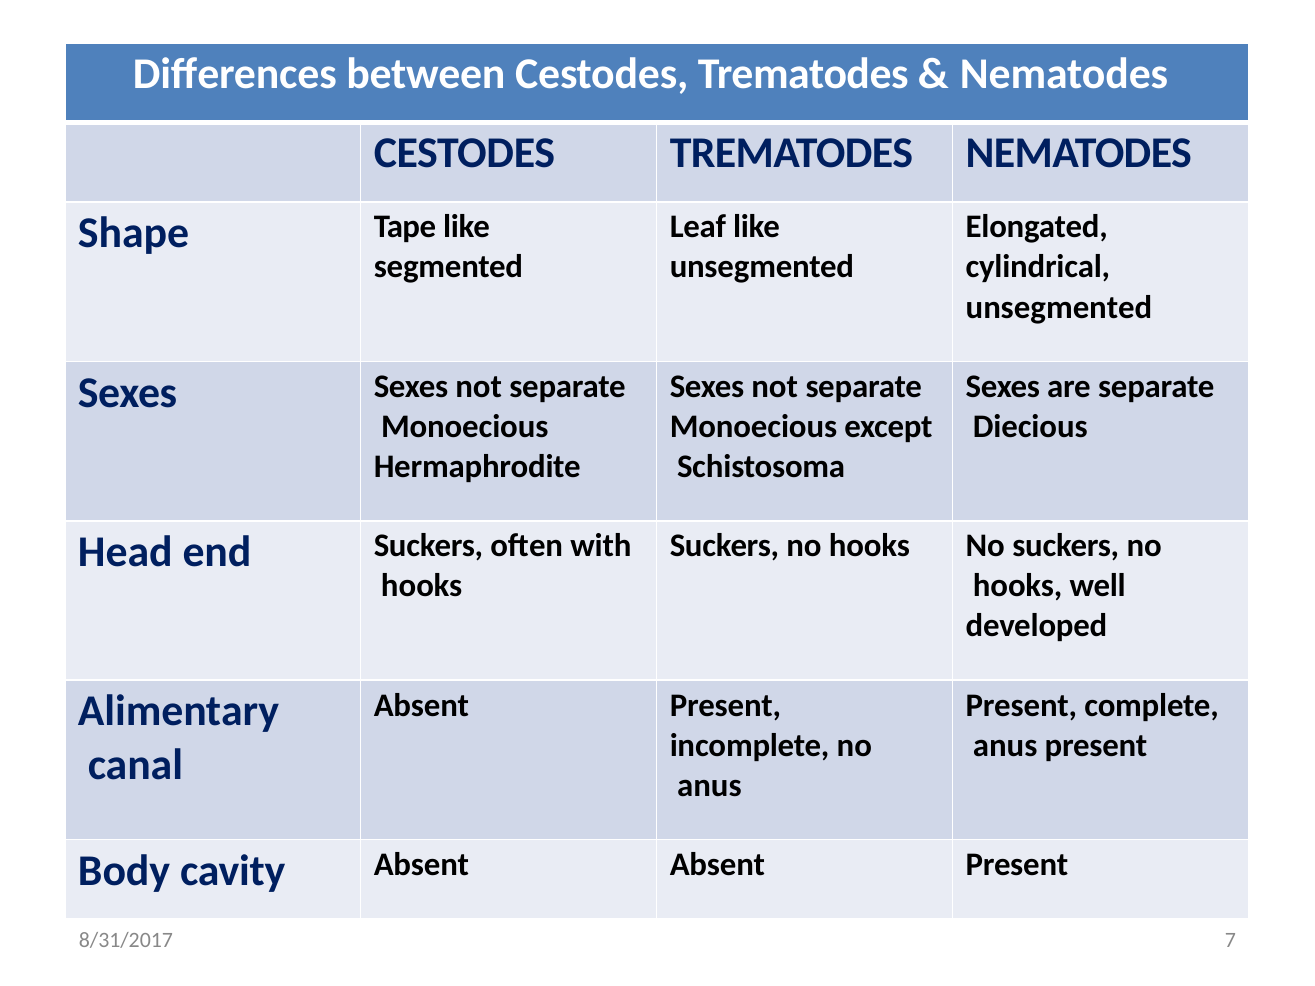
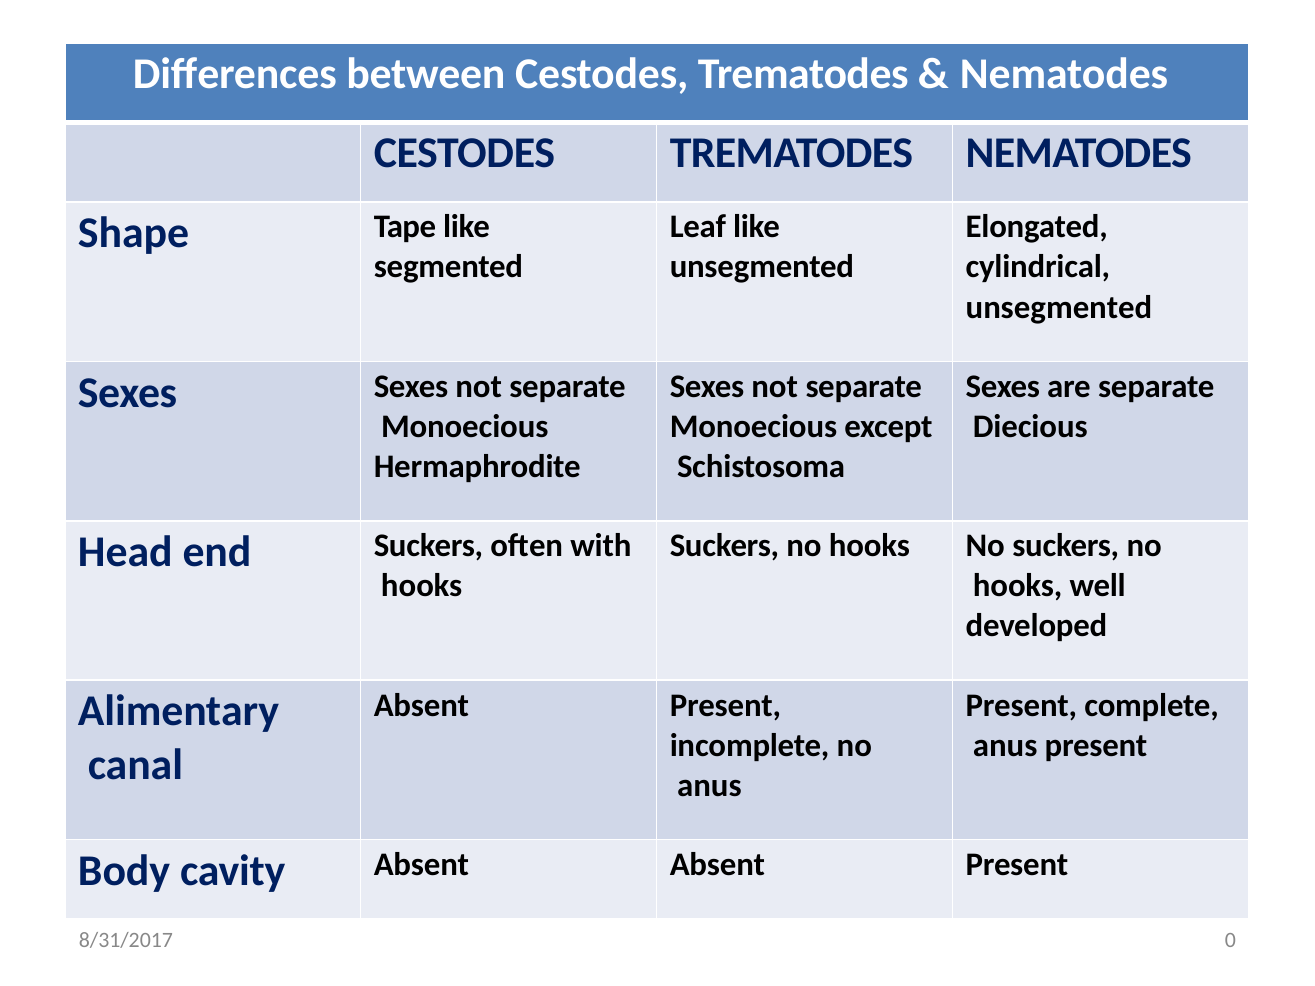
7: 7 -> 0
